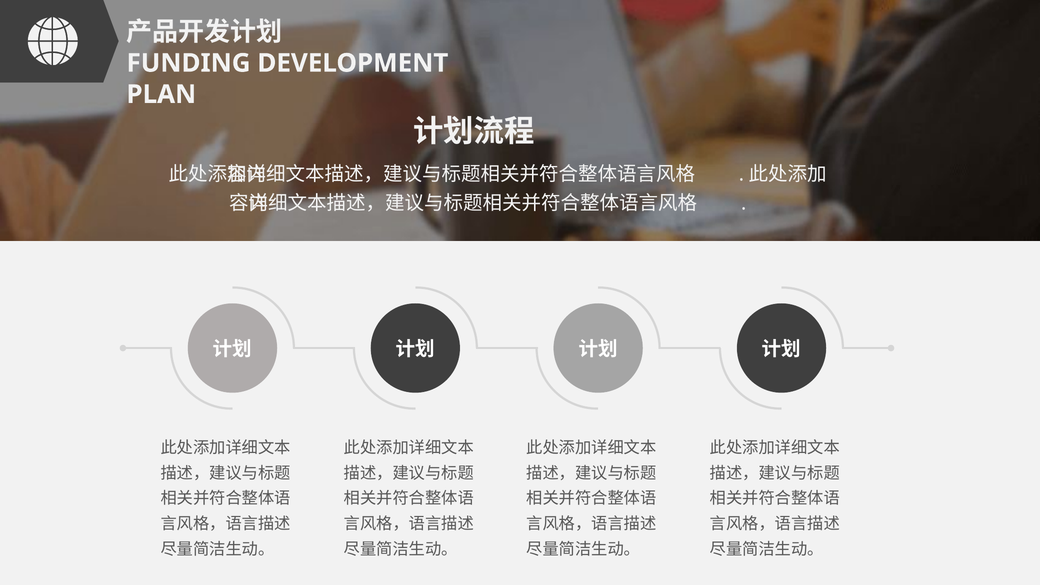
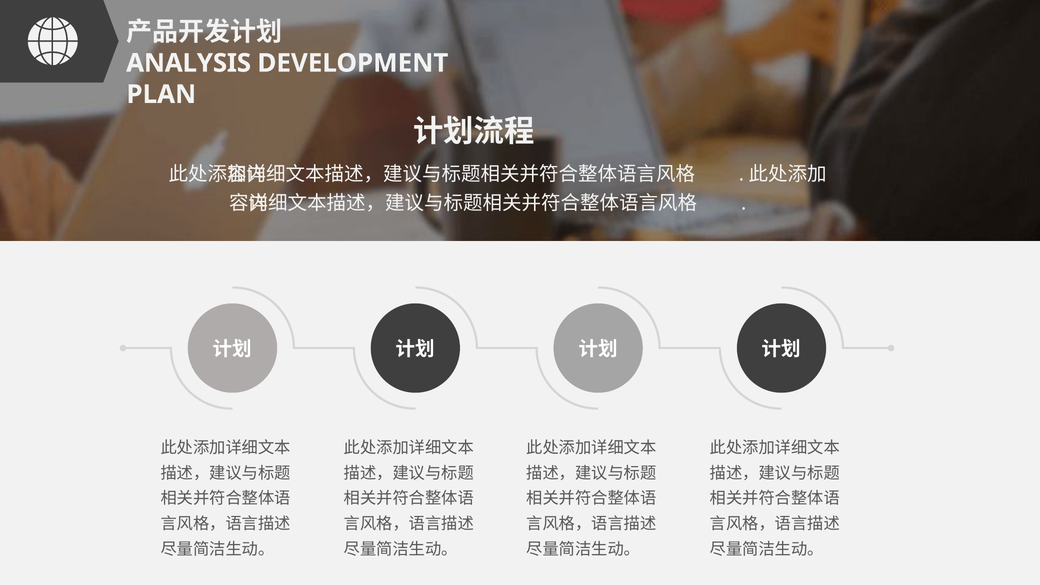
FUNDING: FUNDING -> ANALYSIS
